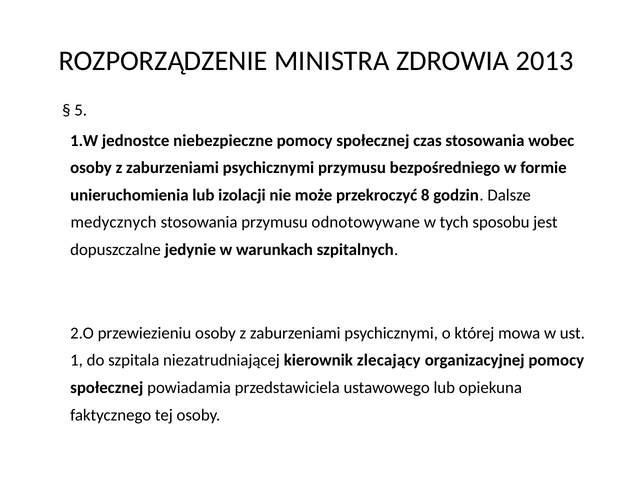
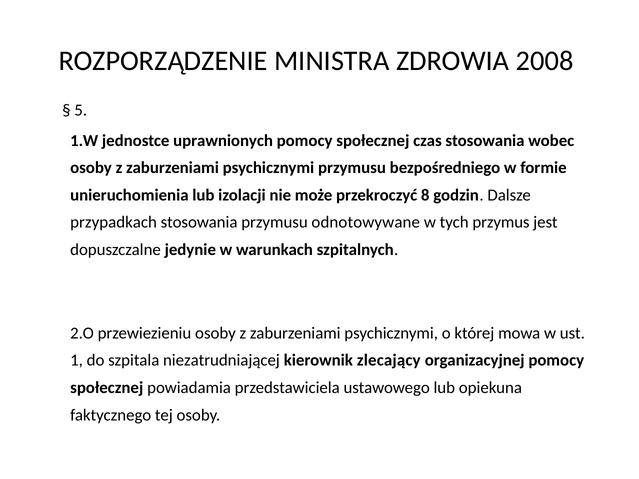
2013: 2013 -> 2008
niebezpieczne: niebezpieczne -> uprawnionych
medycznych: medycznych -> przypadkach
sposobu: sposobu -> przymus
